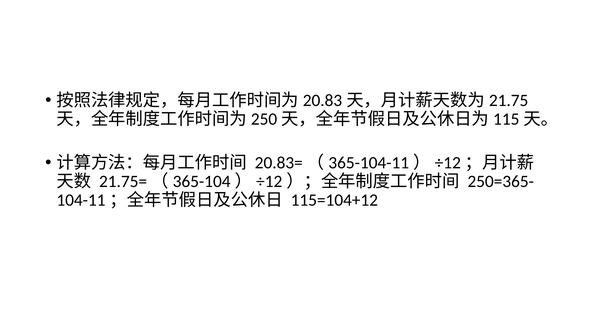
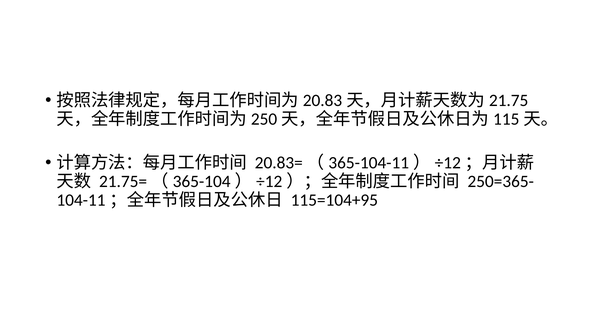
115=104+12: 115=104+12 -> 115=104+95
